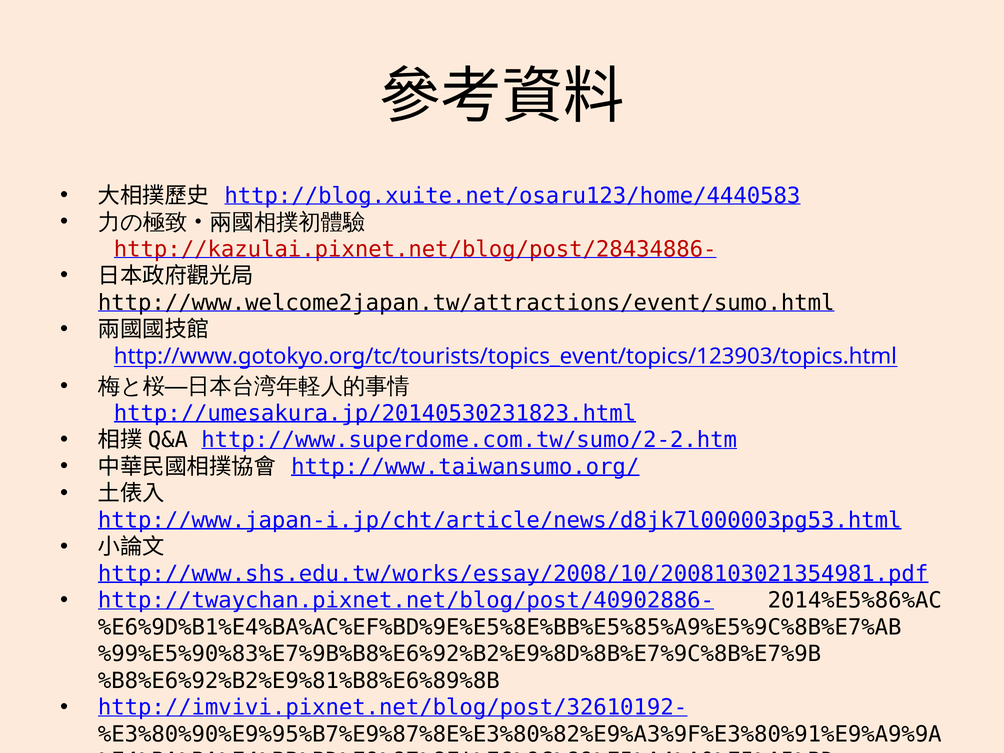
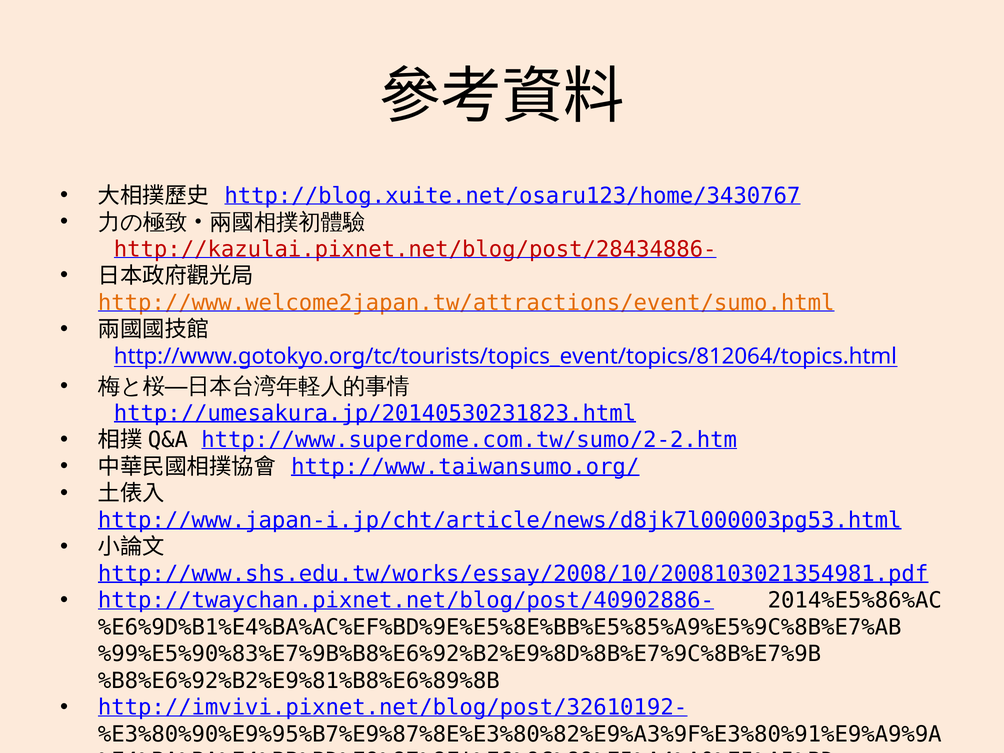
http://blog.xuite.net/osaru123/home/4440583: http://blog.xuite.net/osaru123/home/4440583 -> http://blog.xuite.net/osaru123/home/3430767
http://www.welcome2japan.tw/attractions/event/sumo.html colour: black -> orange
http://www.gotokyo.org/tc/tourists/topics_event/topics/123903/topics.html: http://www.gotokyo.org/tc/tourists/topics_event/topics/123903/topics.html -> http://www.gotokyo.org/tc/tourists/topics_event/topics/812064/topics.html
